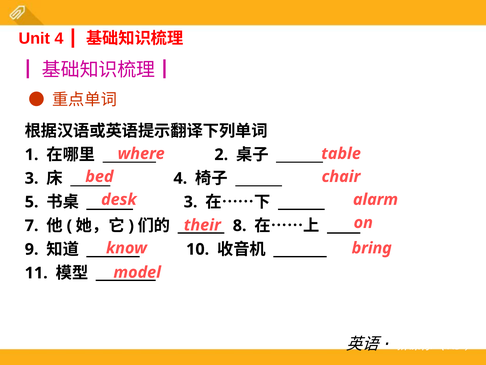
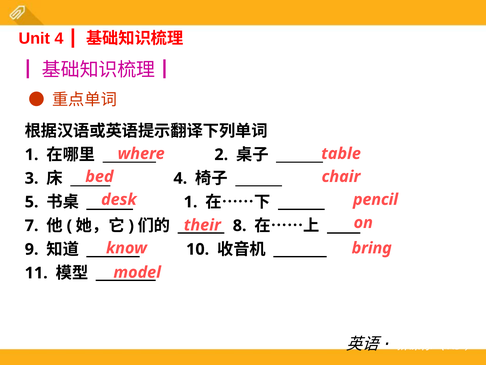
alarm: alarm -> pencil
3 at (191, 202): 3 -> 1
